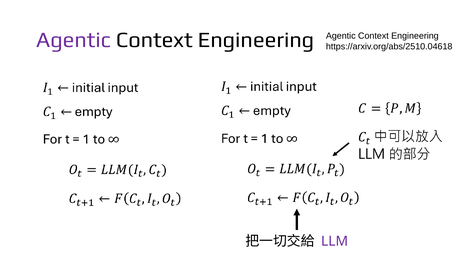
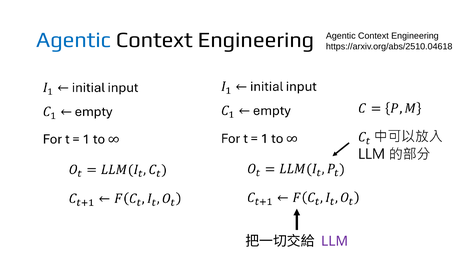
Agentic at (74, 40) colour: purple -> blue
